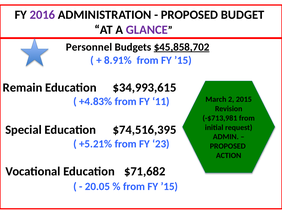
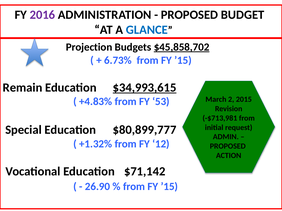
GLANCE colour: purple -> blue
Personnel: Personnel -> Projection
8.91%: 8.91% -> 6.73%
$34,993,615 underline: none -> present
11: 11 -> 53
$74,516,395: $74,516,395 -> $80,899,777
+5.21%: +5.21% -> +1.32%
23: 23 -> 12
$71,682: $71,682 -> $71,142
20.05: 20.05 -> 26.90
